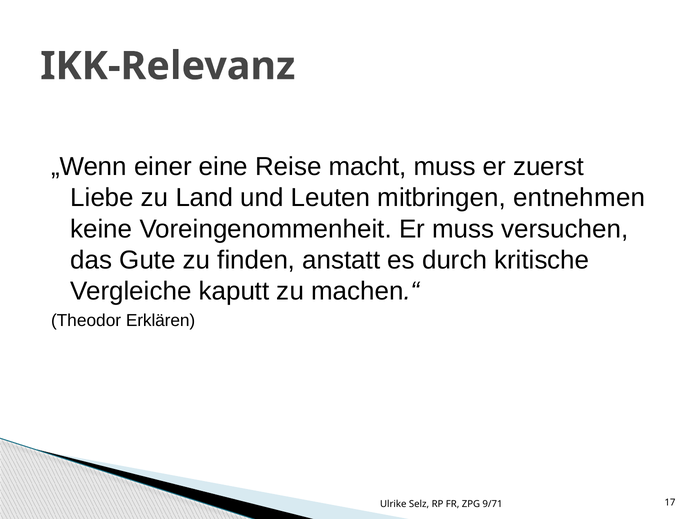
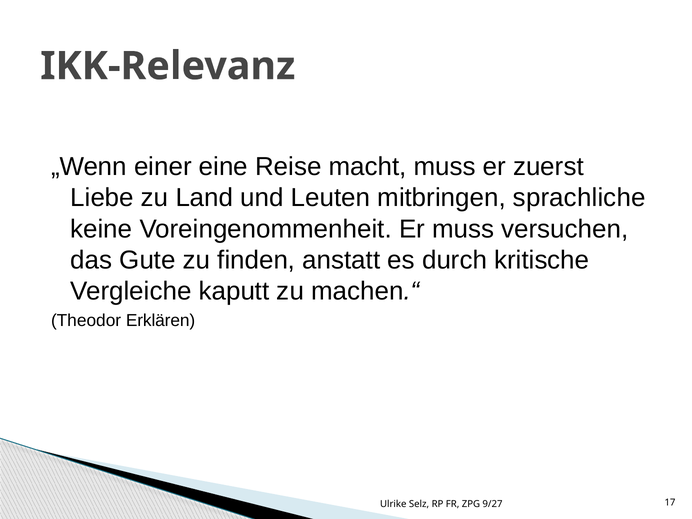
entnehmen: entnehmen -> sprachliche
9/71: 9/71 -> 9/27
